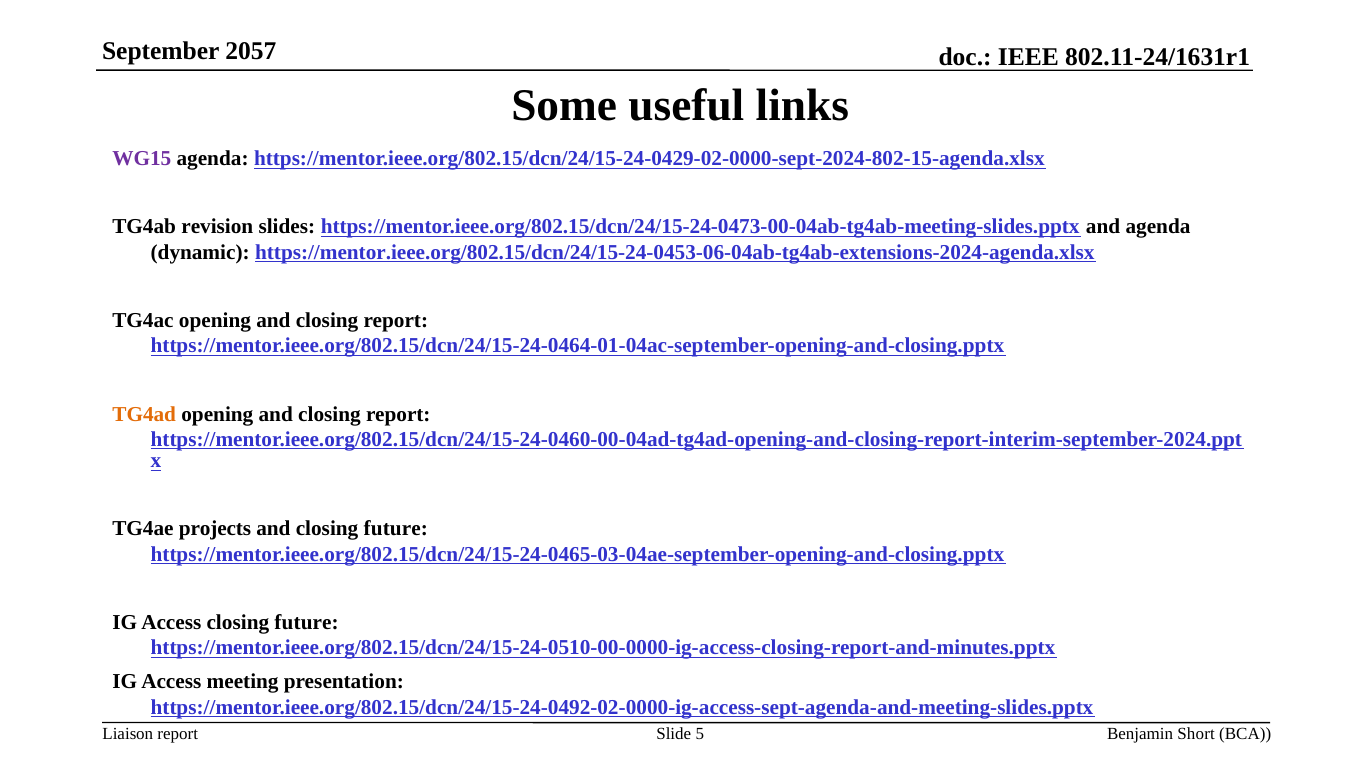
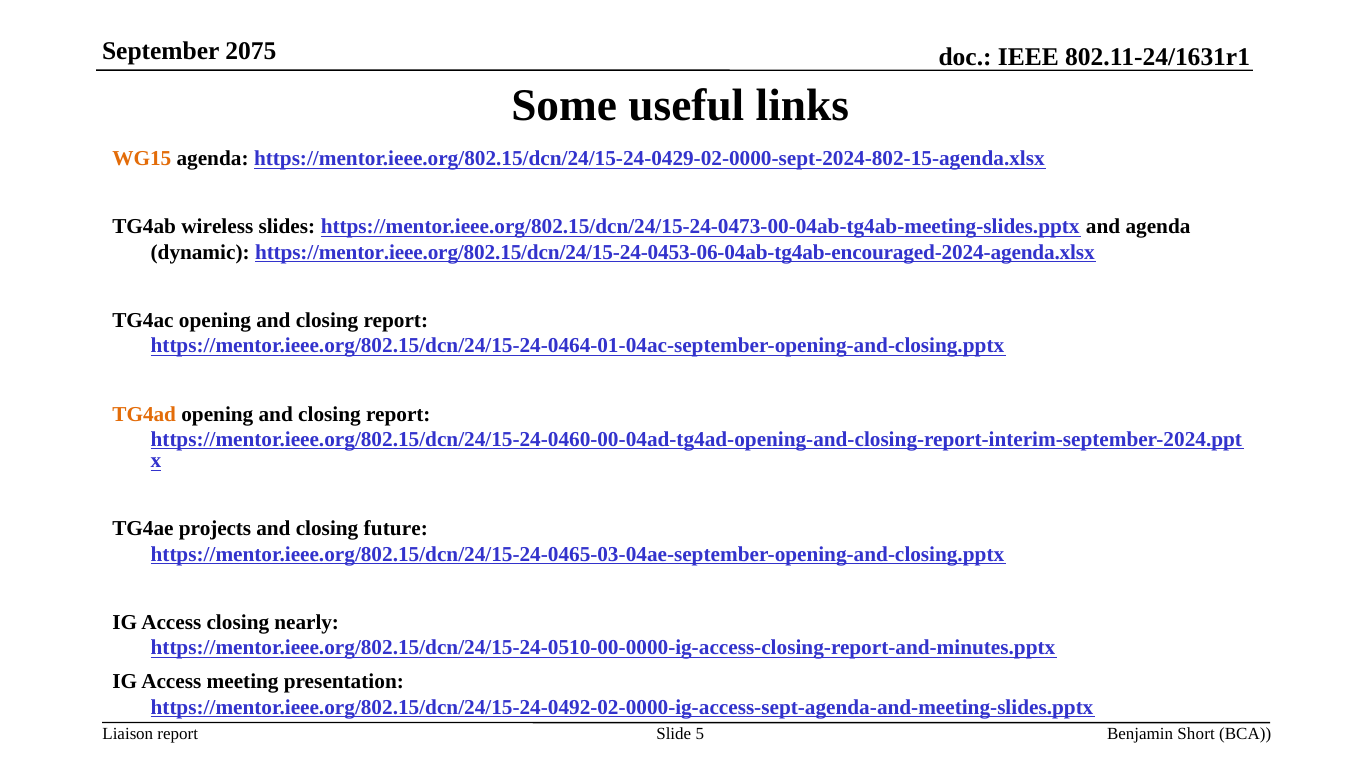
2057: 2057 -> 2075
WG15 colour: purple -> orange
revision: revision -> wireless
https://mentor.ieee.org/802.15/dcn/24/15-24-0453-06-04ab-tg4ab-extensions-2024-agenda.xlsx: https://mentor.ieee.org/802.15/dcn/24/15-24-0453-06-04ab-tg4ab-extensions-2024-agenda.xlsx -> https://mentor.ieee.org/802.15/dcn/24/15-24-0453-06-04ab-tg4ab-encouraged-2024-agenda.xlsx
Access closing future: future -> nearly
